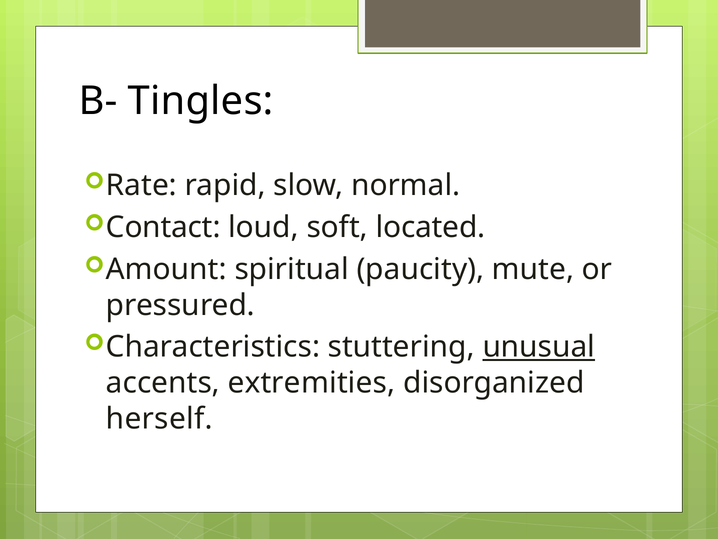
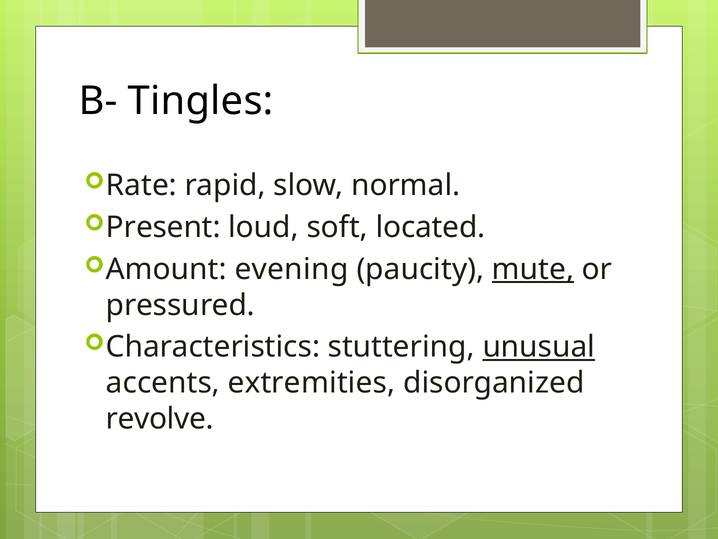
Contact: Contact -> Present
spiritual: spiritual -> evening
mute underline: none -> present
herself: herself -> revolve
